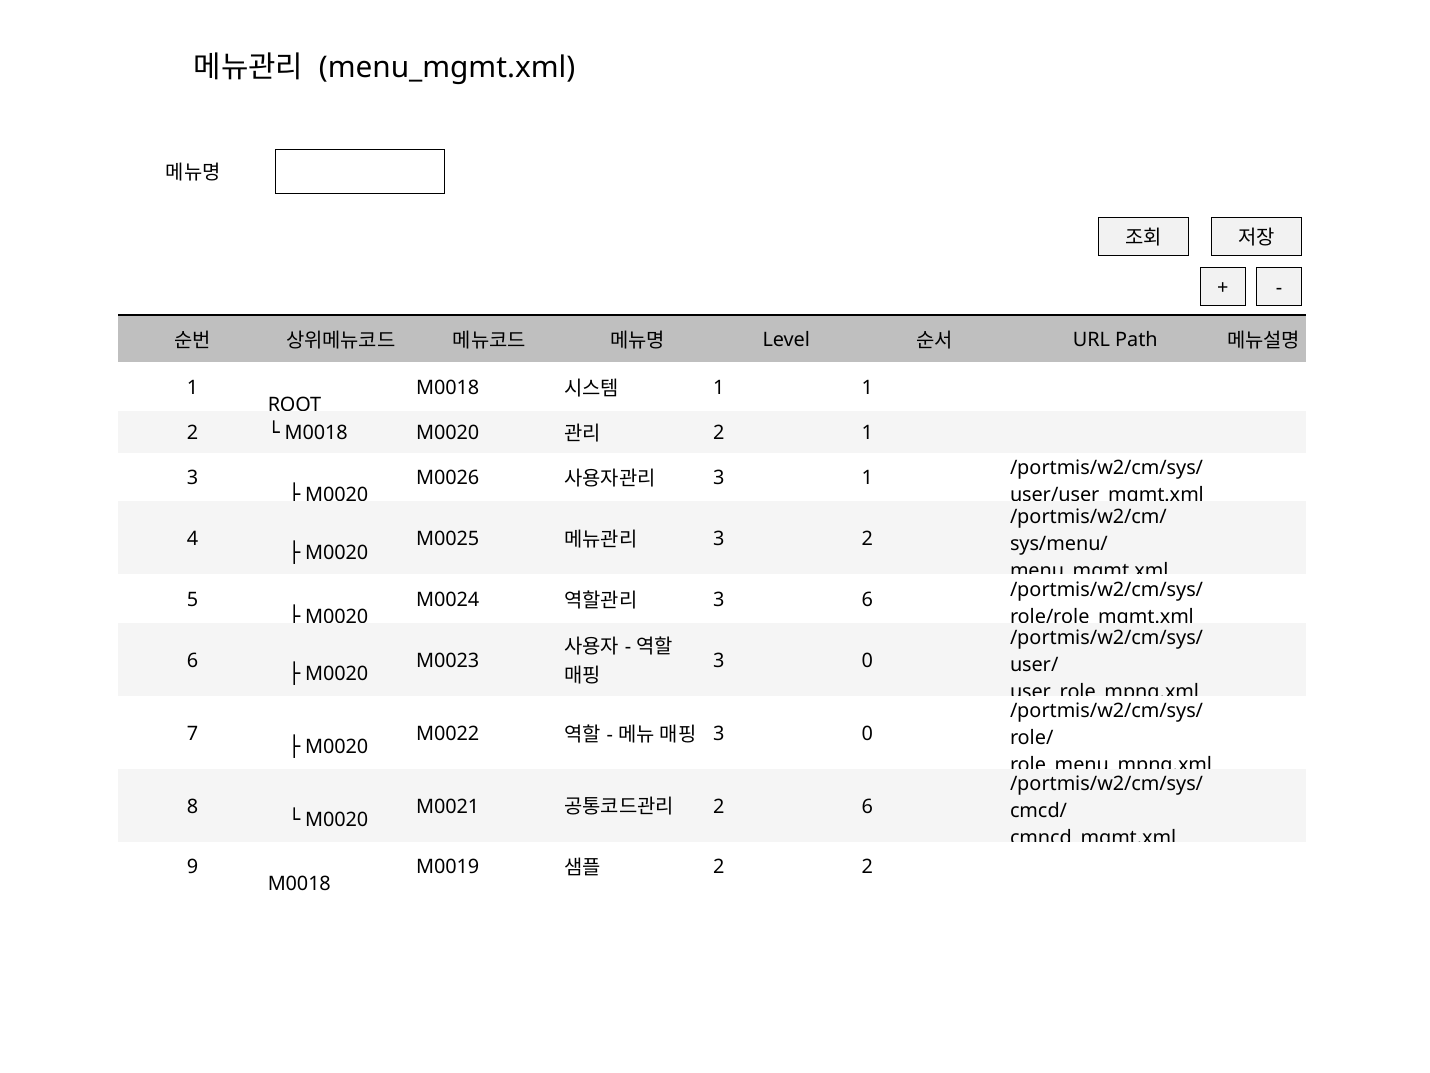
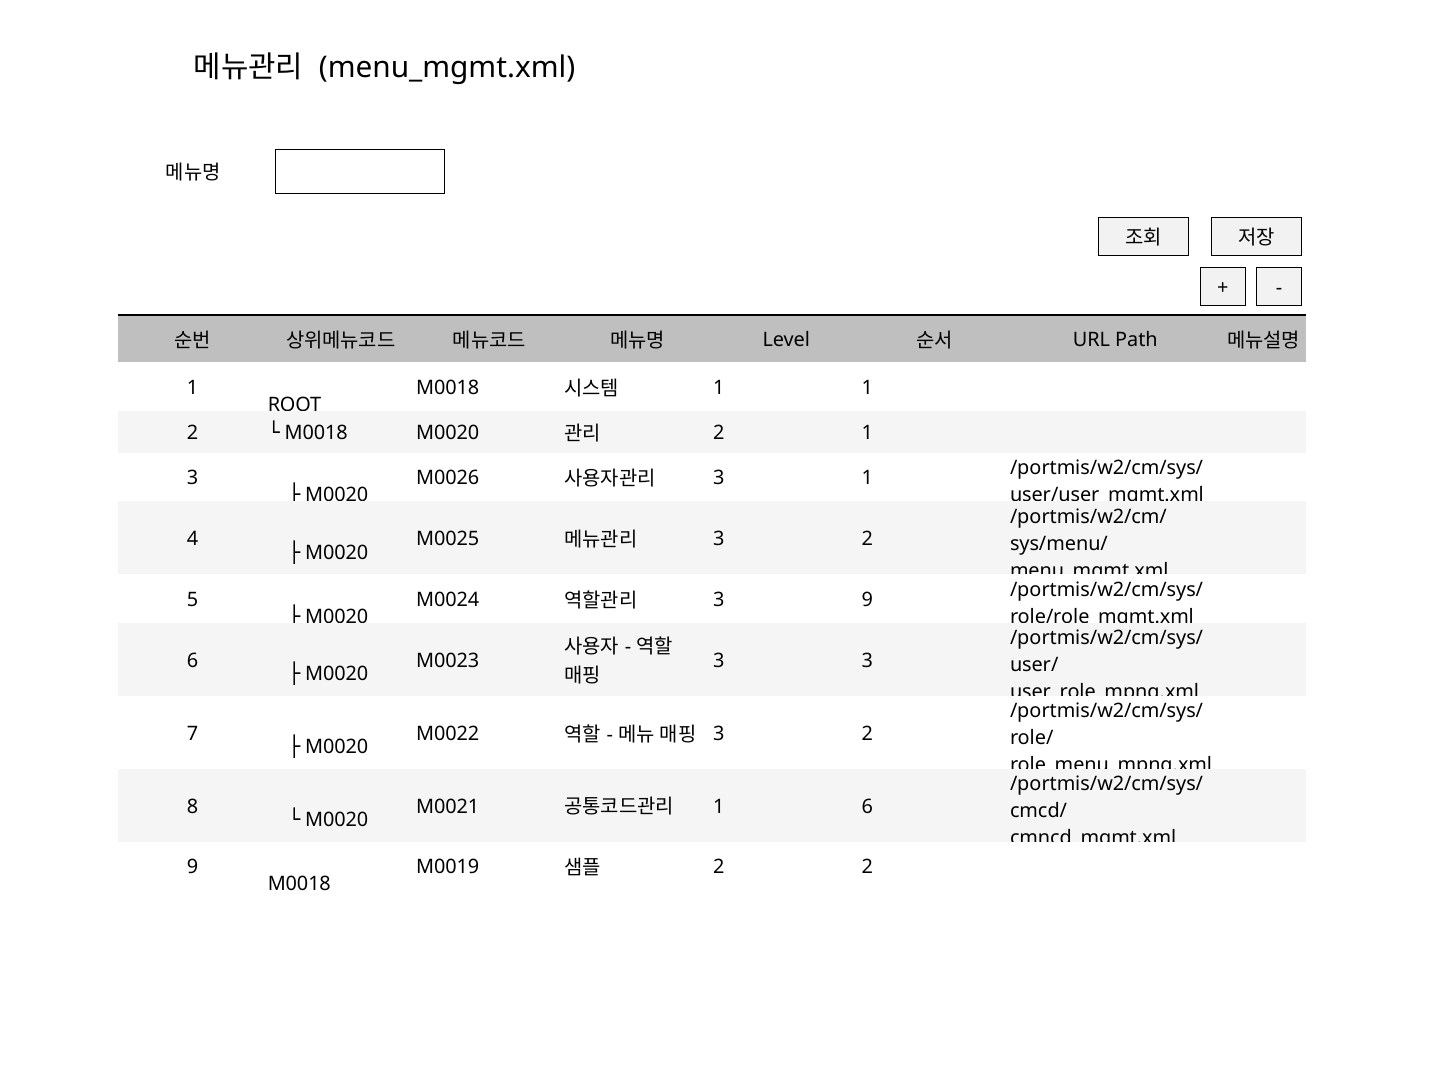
3 6: 6 -> 9
0 at (867, 661): 0 -> 3
0 at (867, 733): 0 -> 2
2 at (719, 806): 2 -> 1
